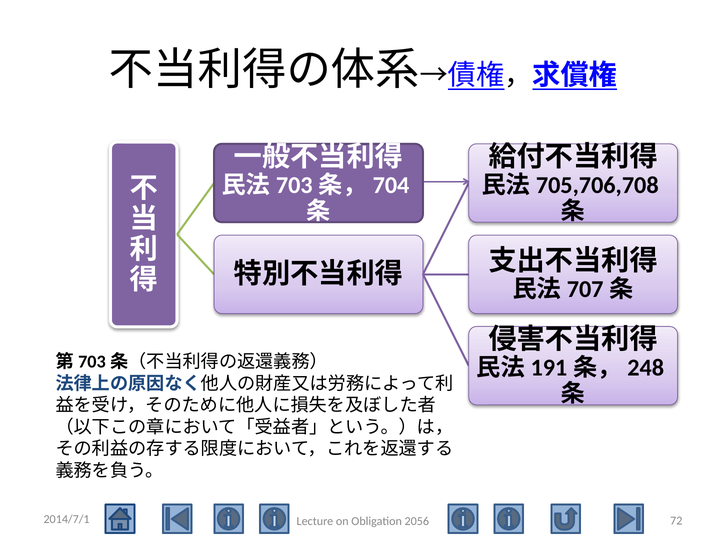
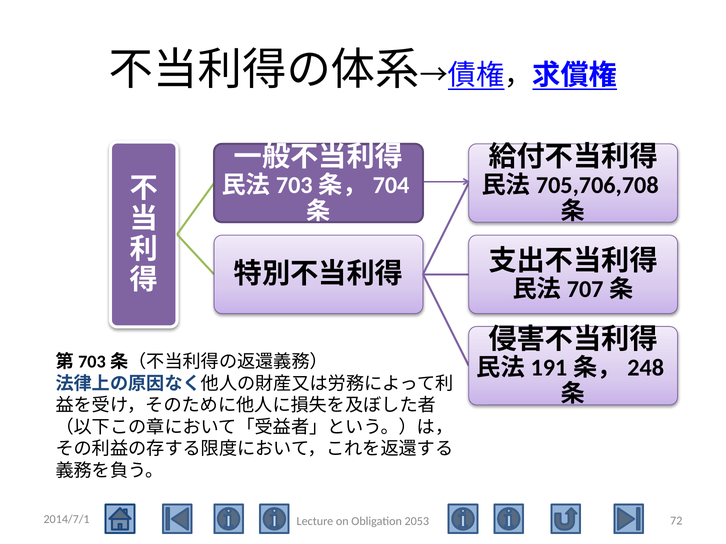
2056: 2056 -> 2053
